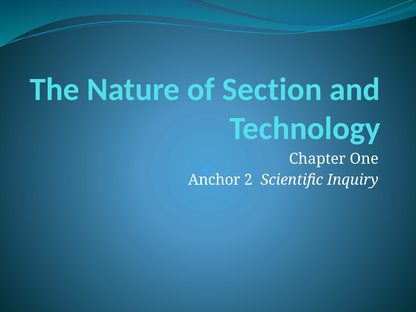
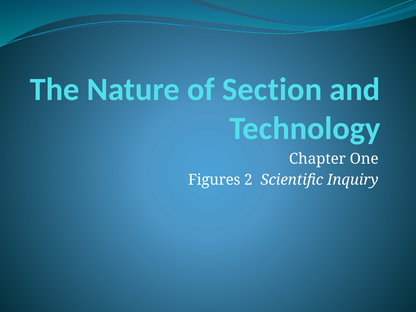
Anchor: Anchor -> Figures
